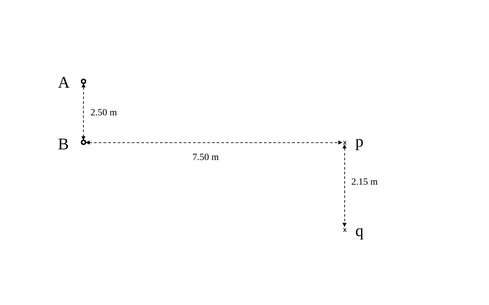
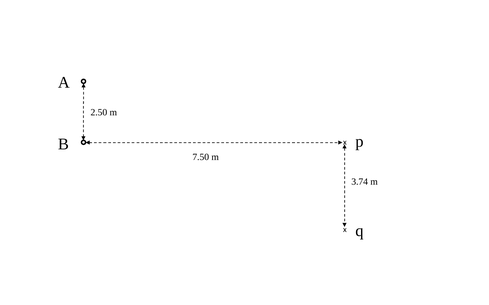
2.15: 2.15 -> 3.74
